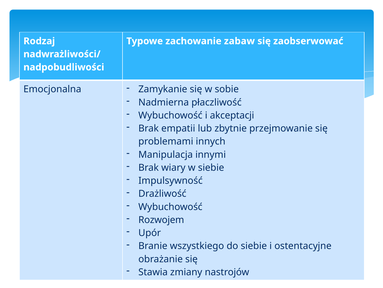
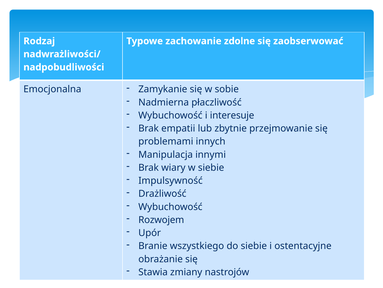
zabaw: zabaw -> zdolne
akceptacji: akceptacji -> interesuje
